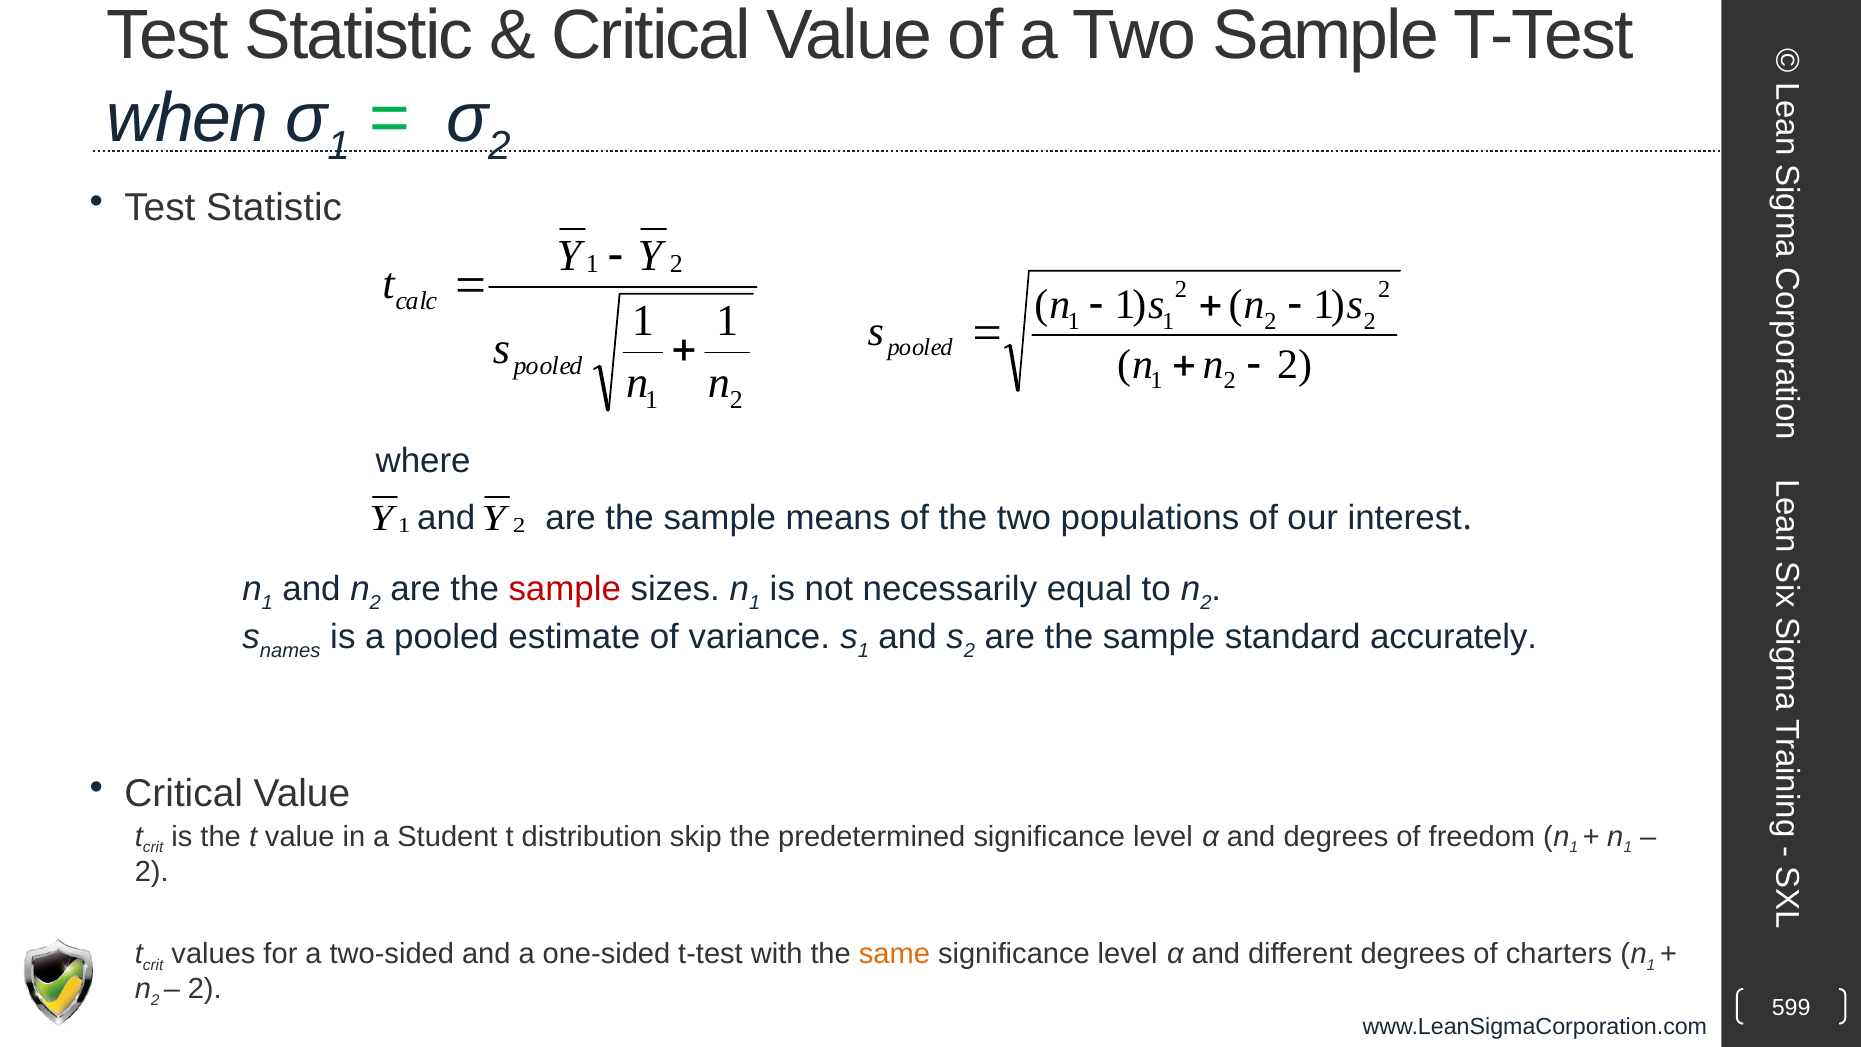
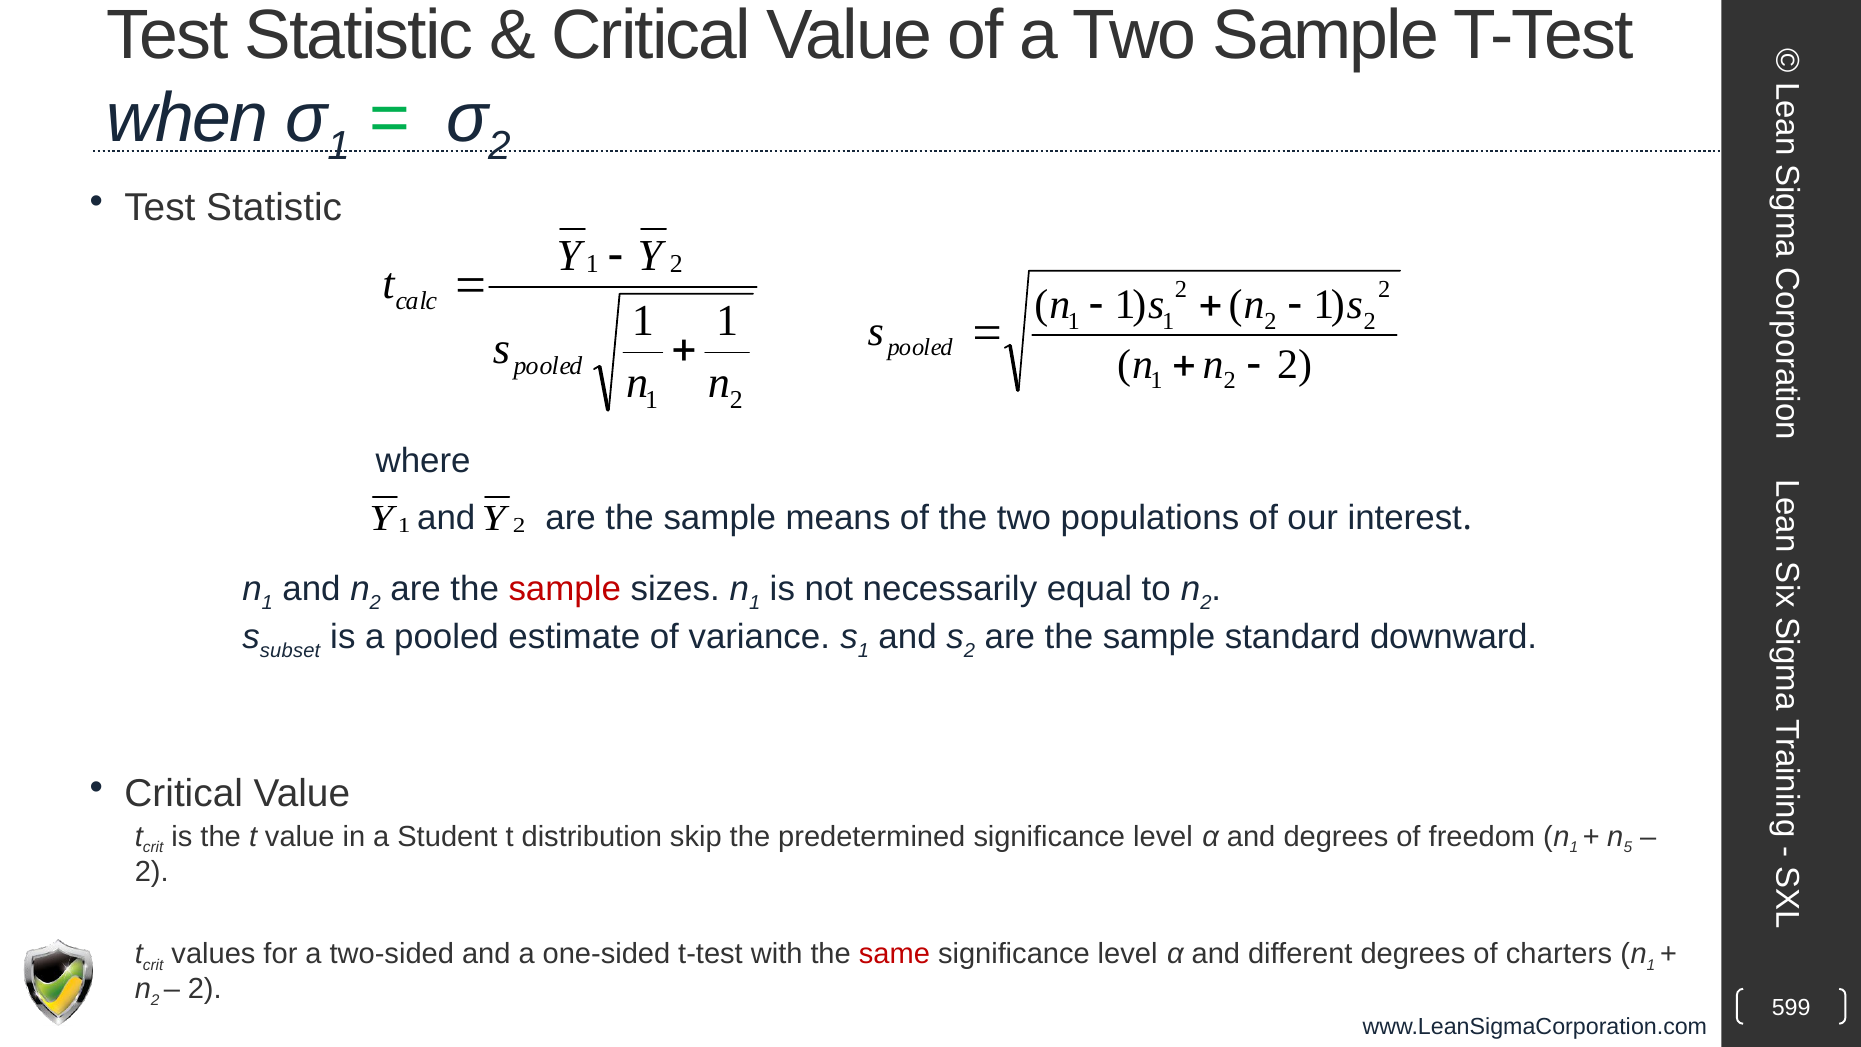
names: names -> subset
accurately: accurately -> downward
1 at (1628, 848): 1 -> 5
same colour: orange -> red
